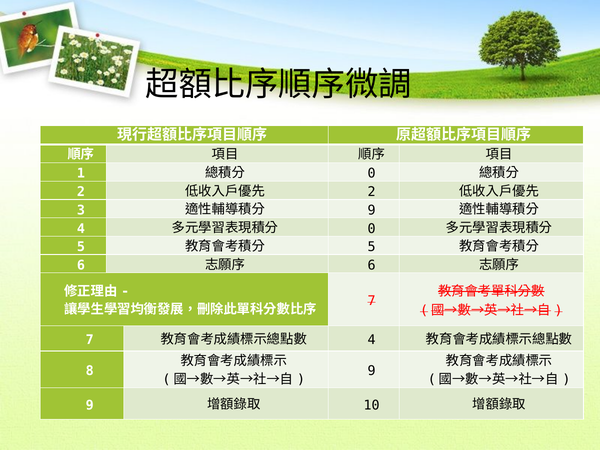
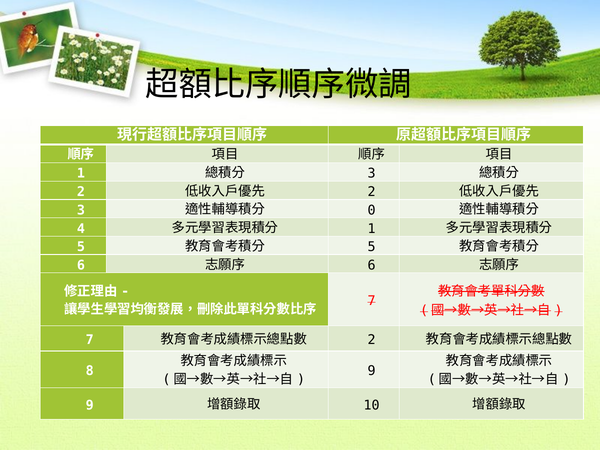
0 at (372, 174): 0 -> 3
9 at (372, 210): 9 -> 0
0 at (372, 229): 0 -> 1
4 at (372, 340): 4 -> 2
